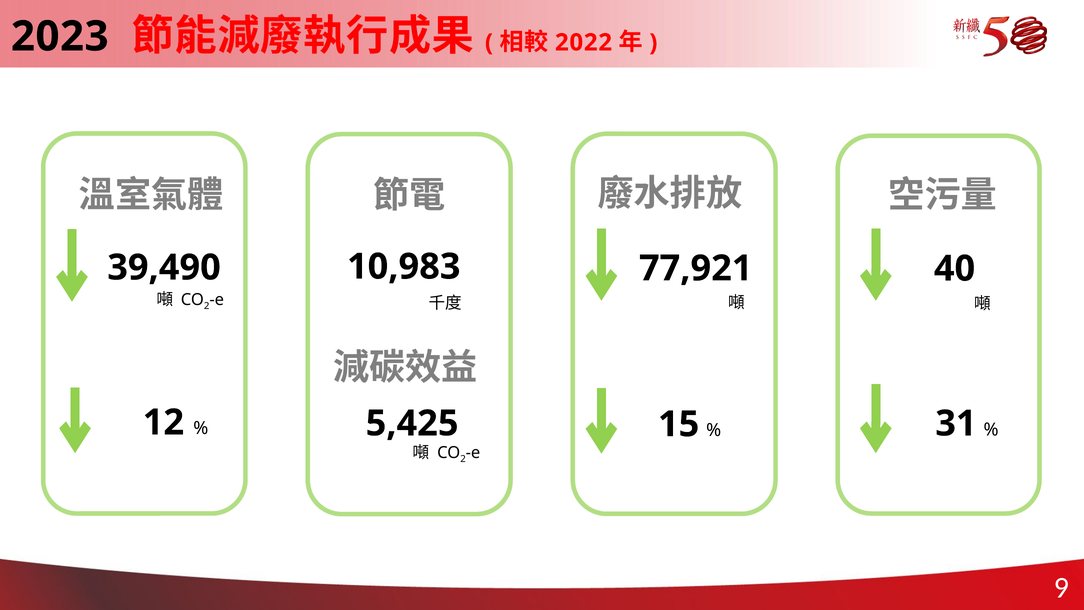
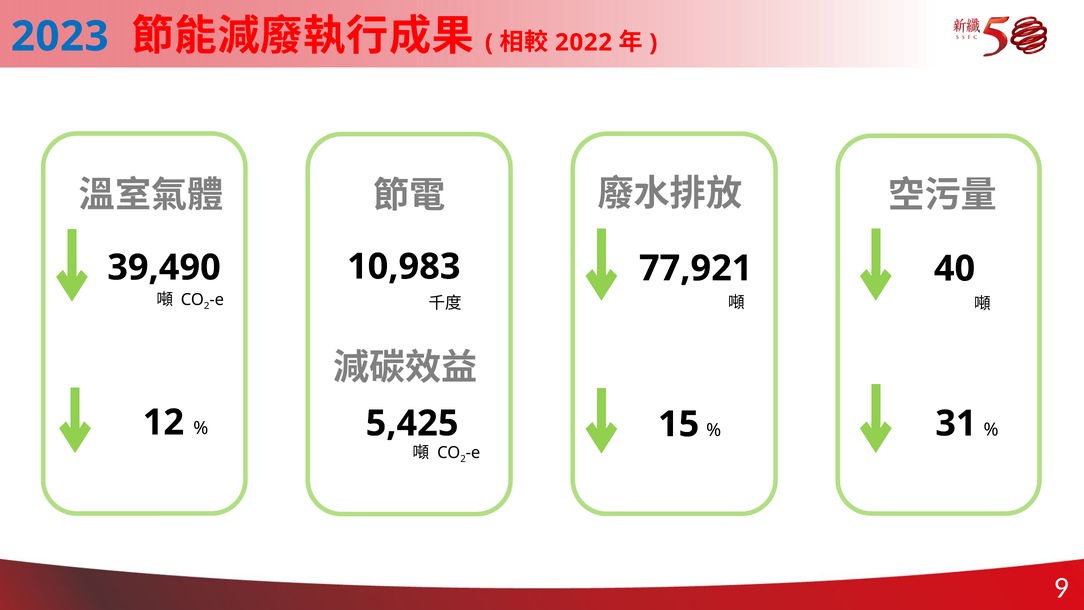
2023 colour: black -> blue
